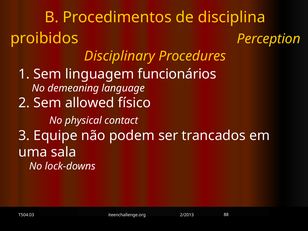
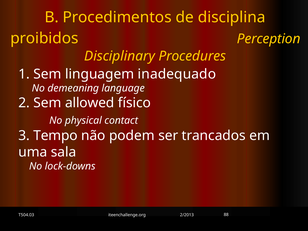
funcionários: funcionários -> inadequado
Equipe: Equipe -> Tempo
